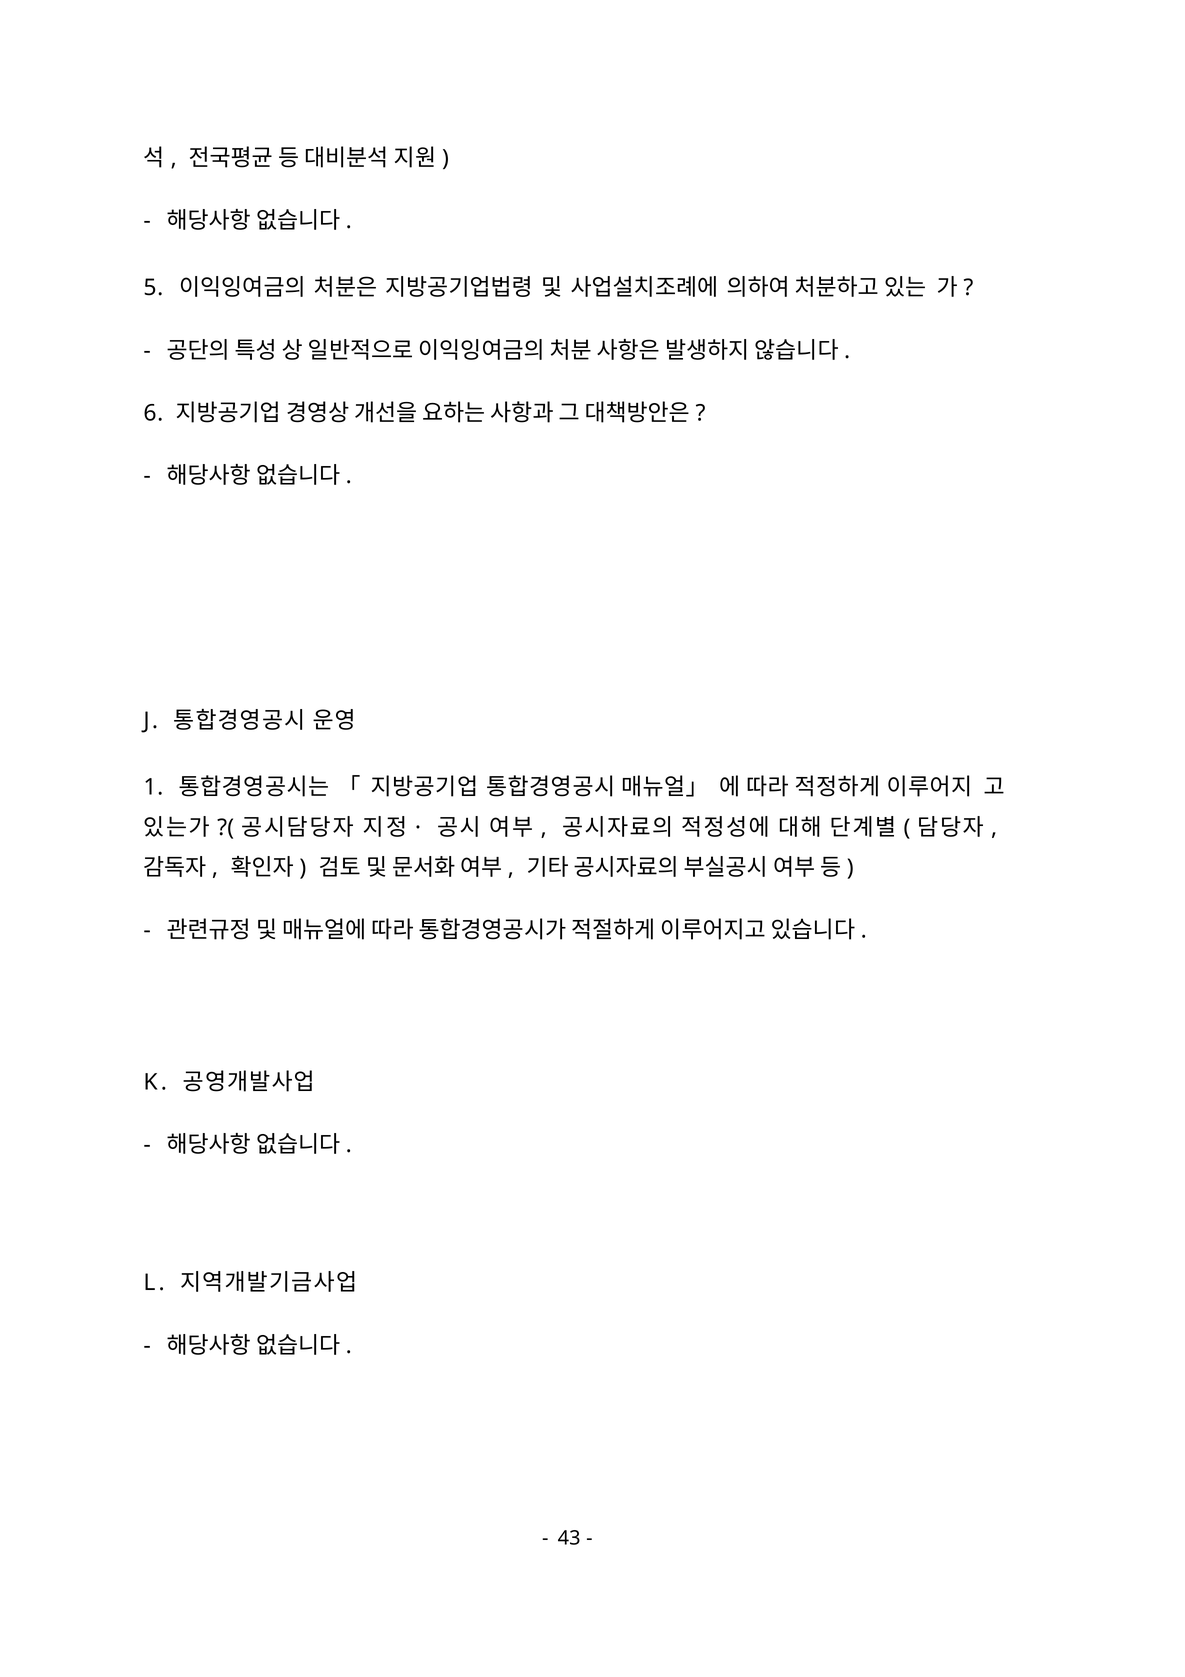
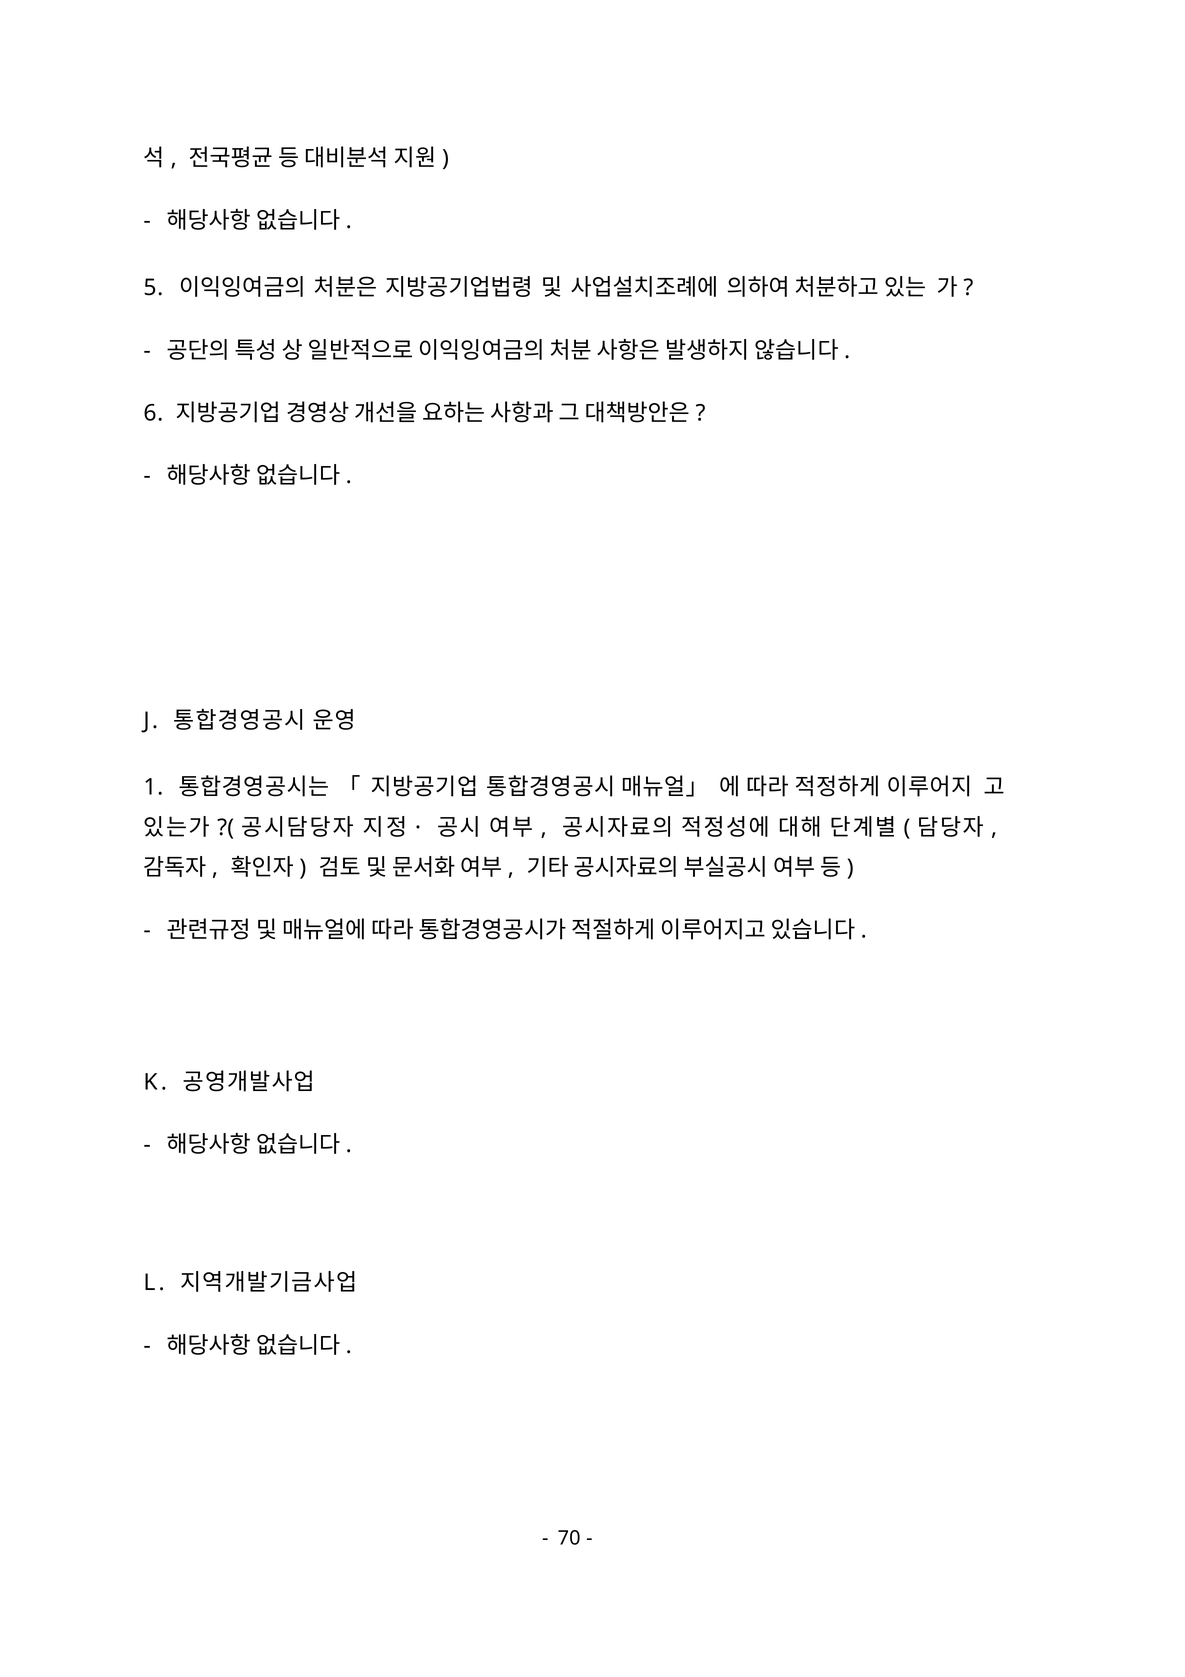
43: 43 -> 70
